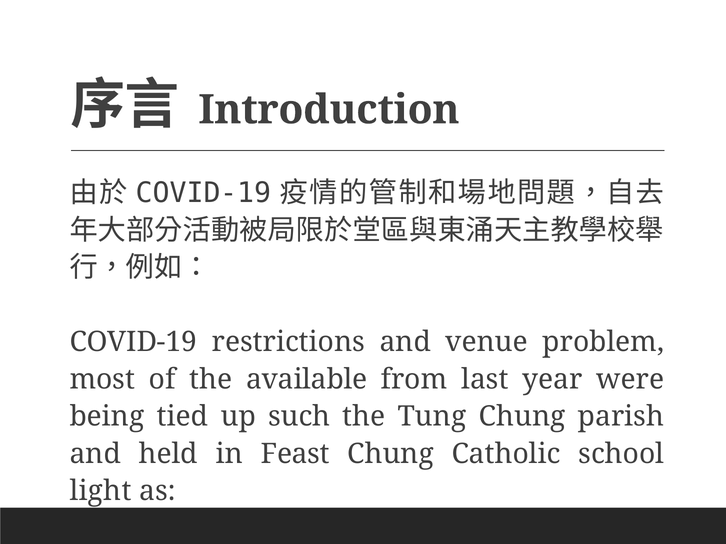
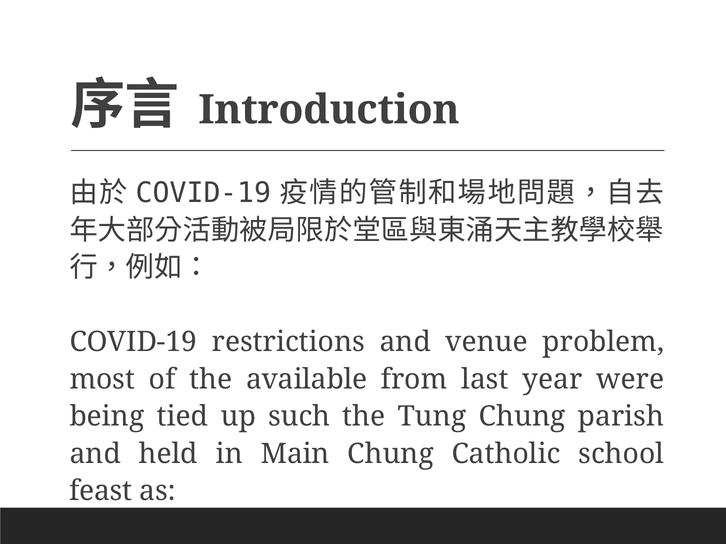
Feast: Feast -> Main
light: light -> feast
